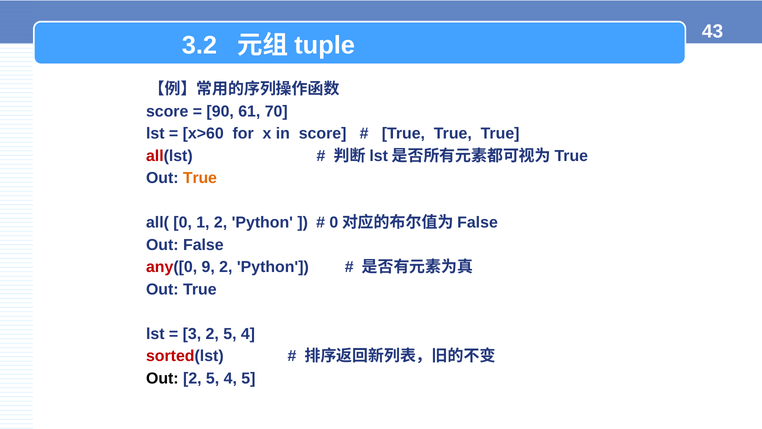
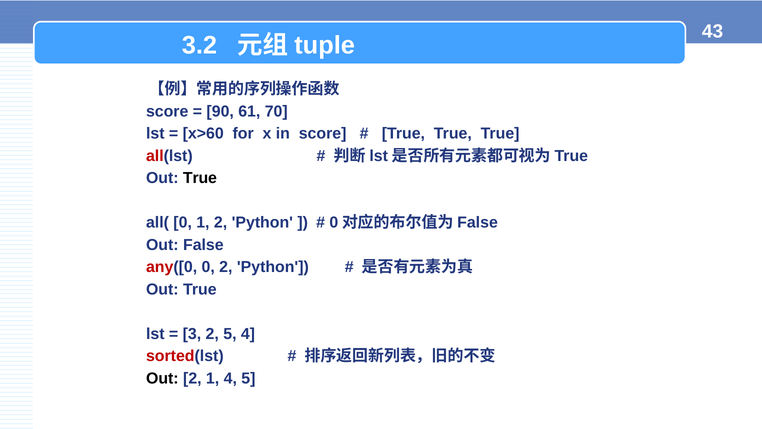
True at (200, 178) colour: orange -> black
any([0 9: 9 -> 0
5 at (213, 378): 5 -> 1
